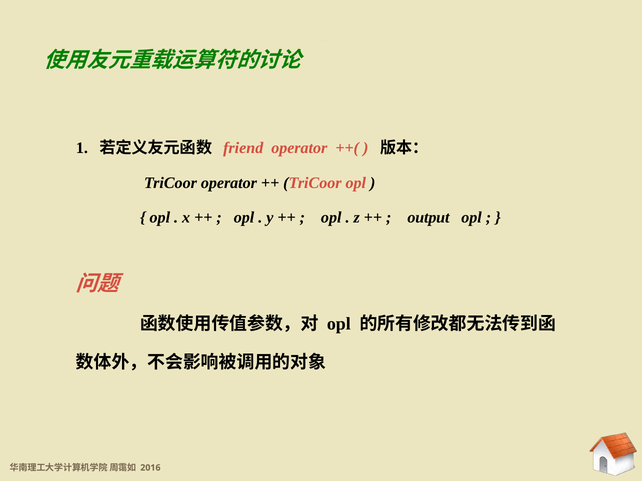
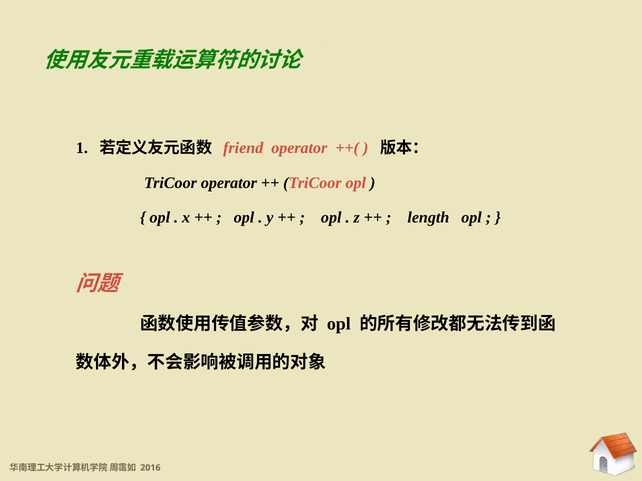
output: output -> length
